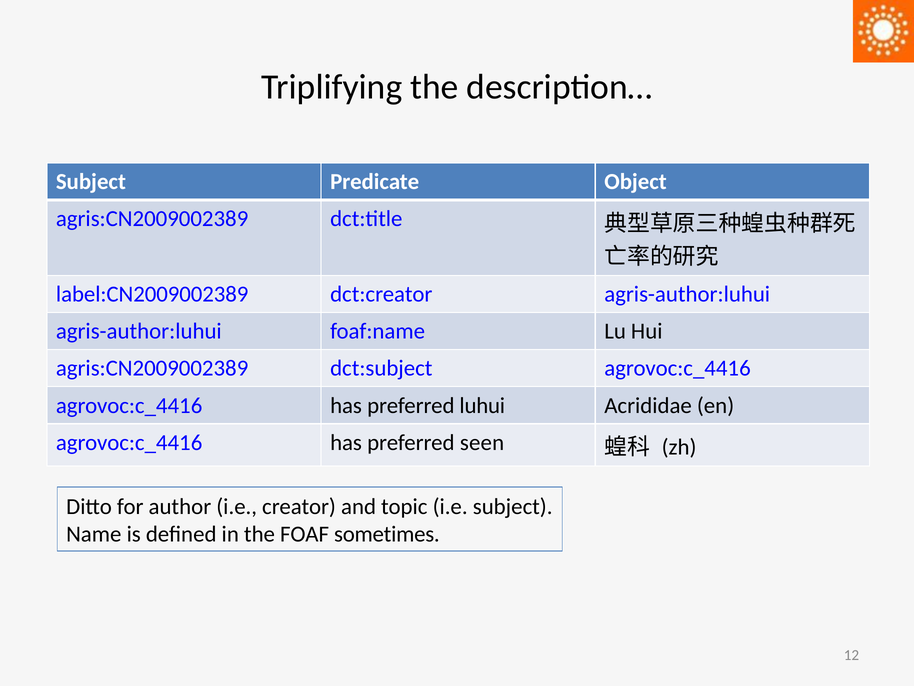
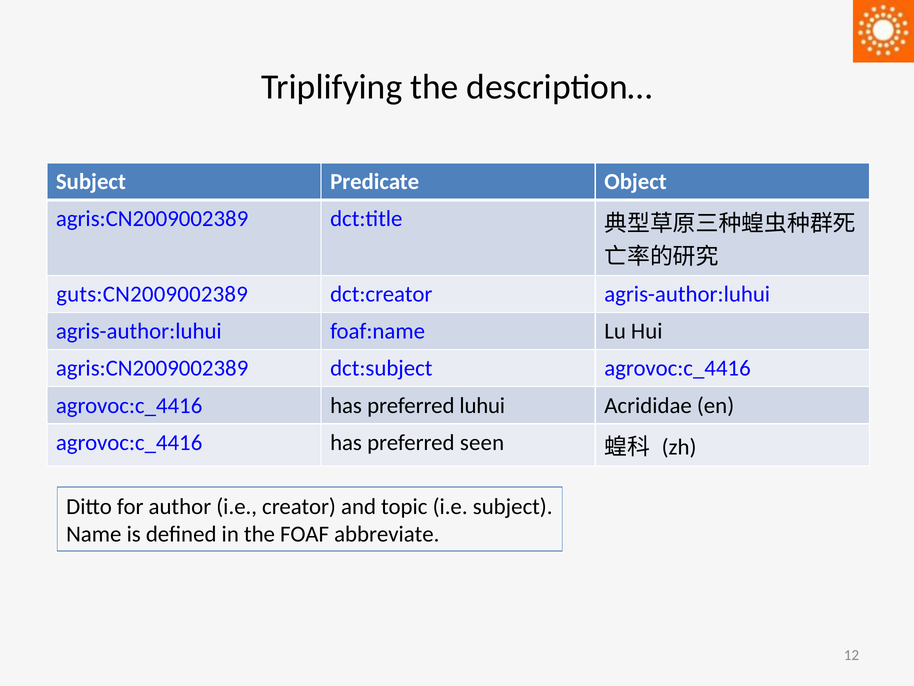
label:CN2009002389: label:CN2009002389 -> guts:CN2009002389
sometimes: sometimes -> abbreviate
